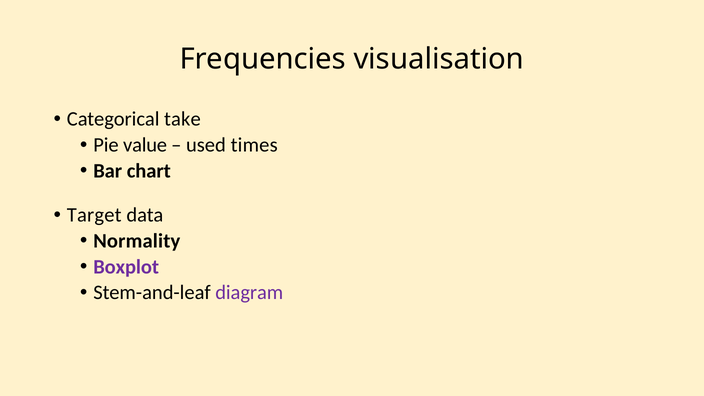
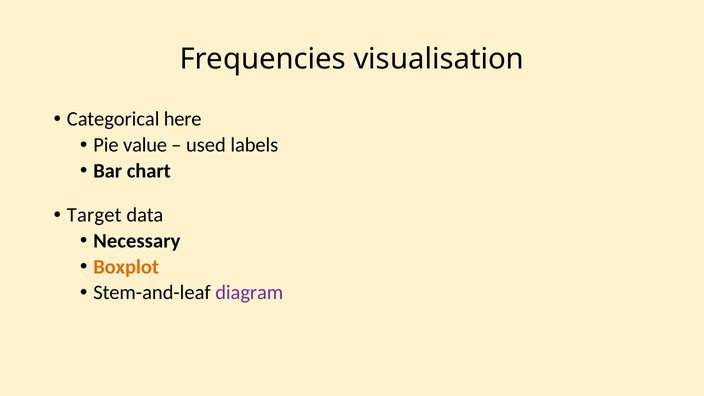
take: take -> here
times: times -> labels
Normality: Normality -> Necessary
Boxplot colour: purple -> orange
